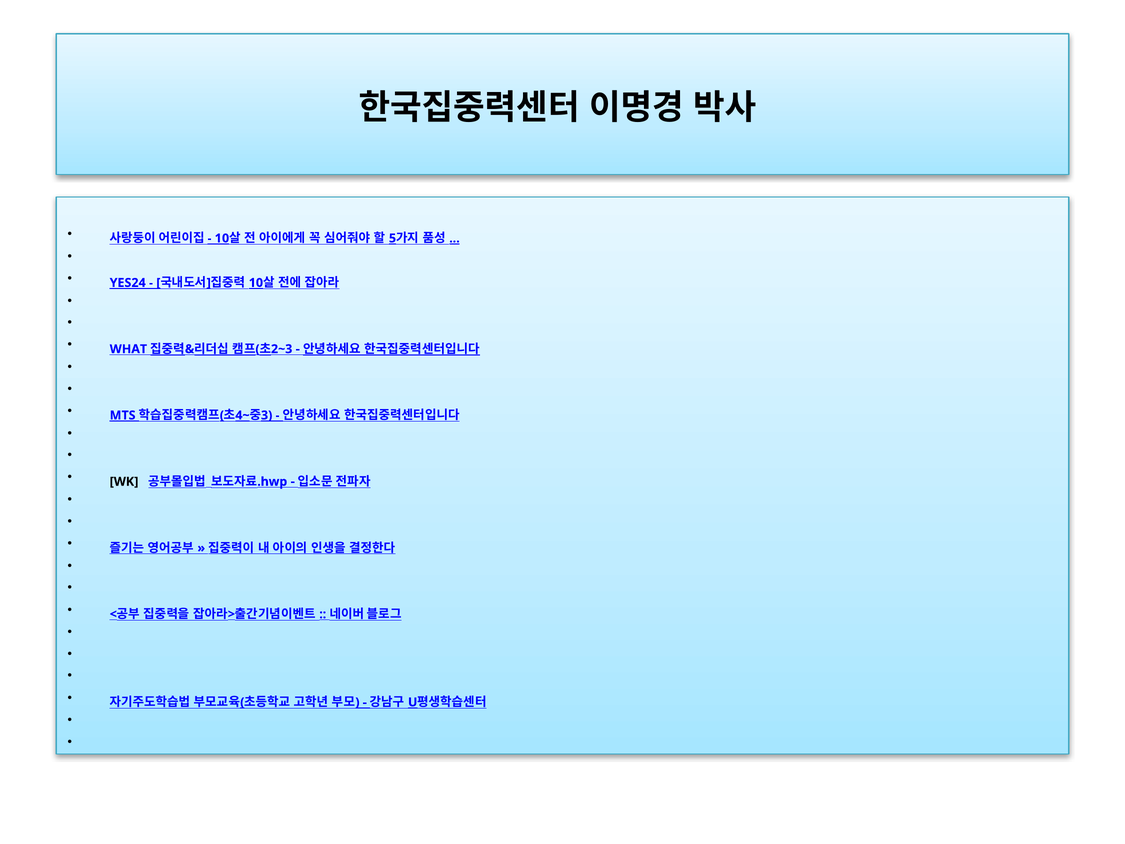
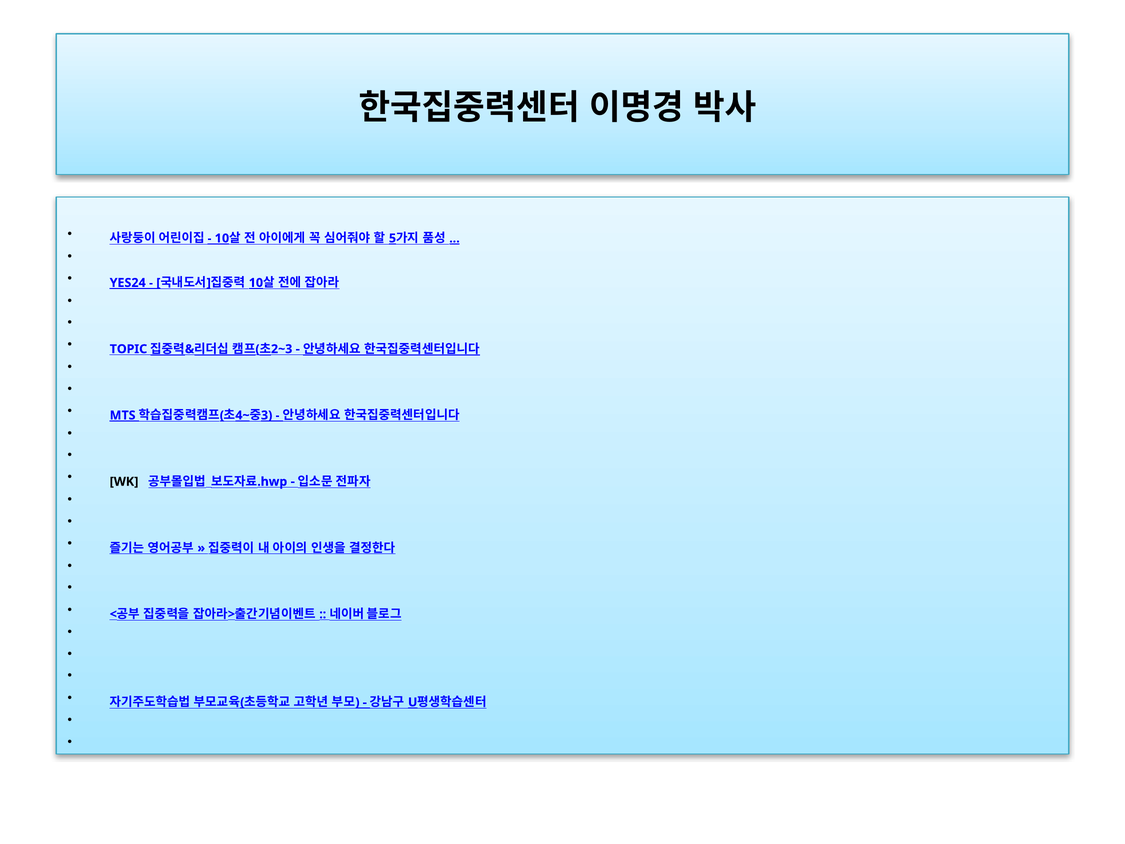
WHAT: WHAT -> TOPIC
